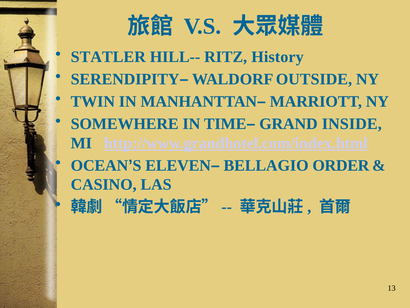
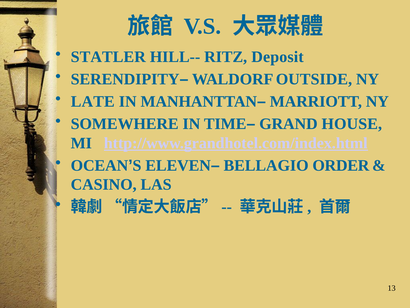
History: History -> Deposit
TWIN: TWIN -> LATE
INSIDE: INSIDE -> HOUSE
